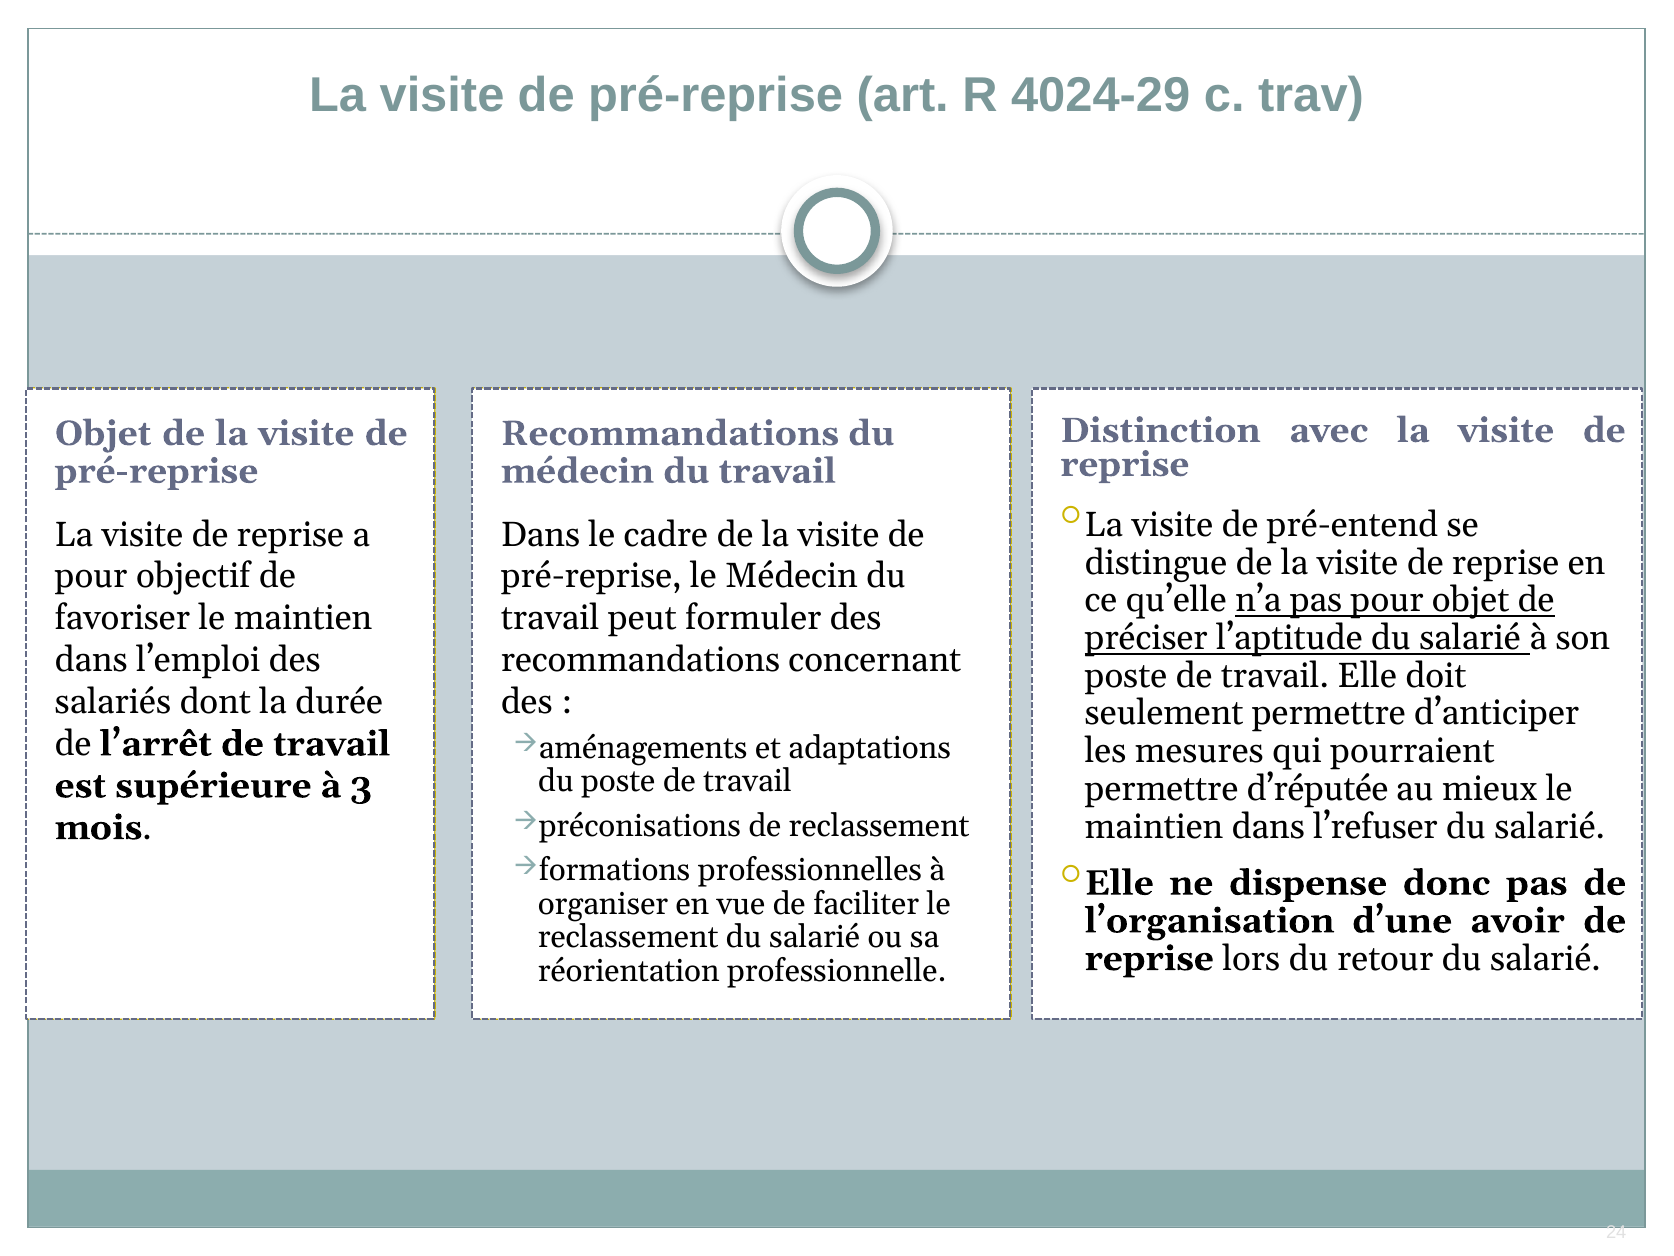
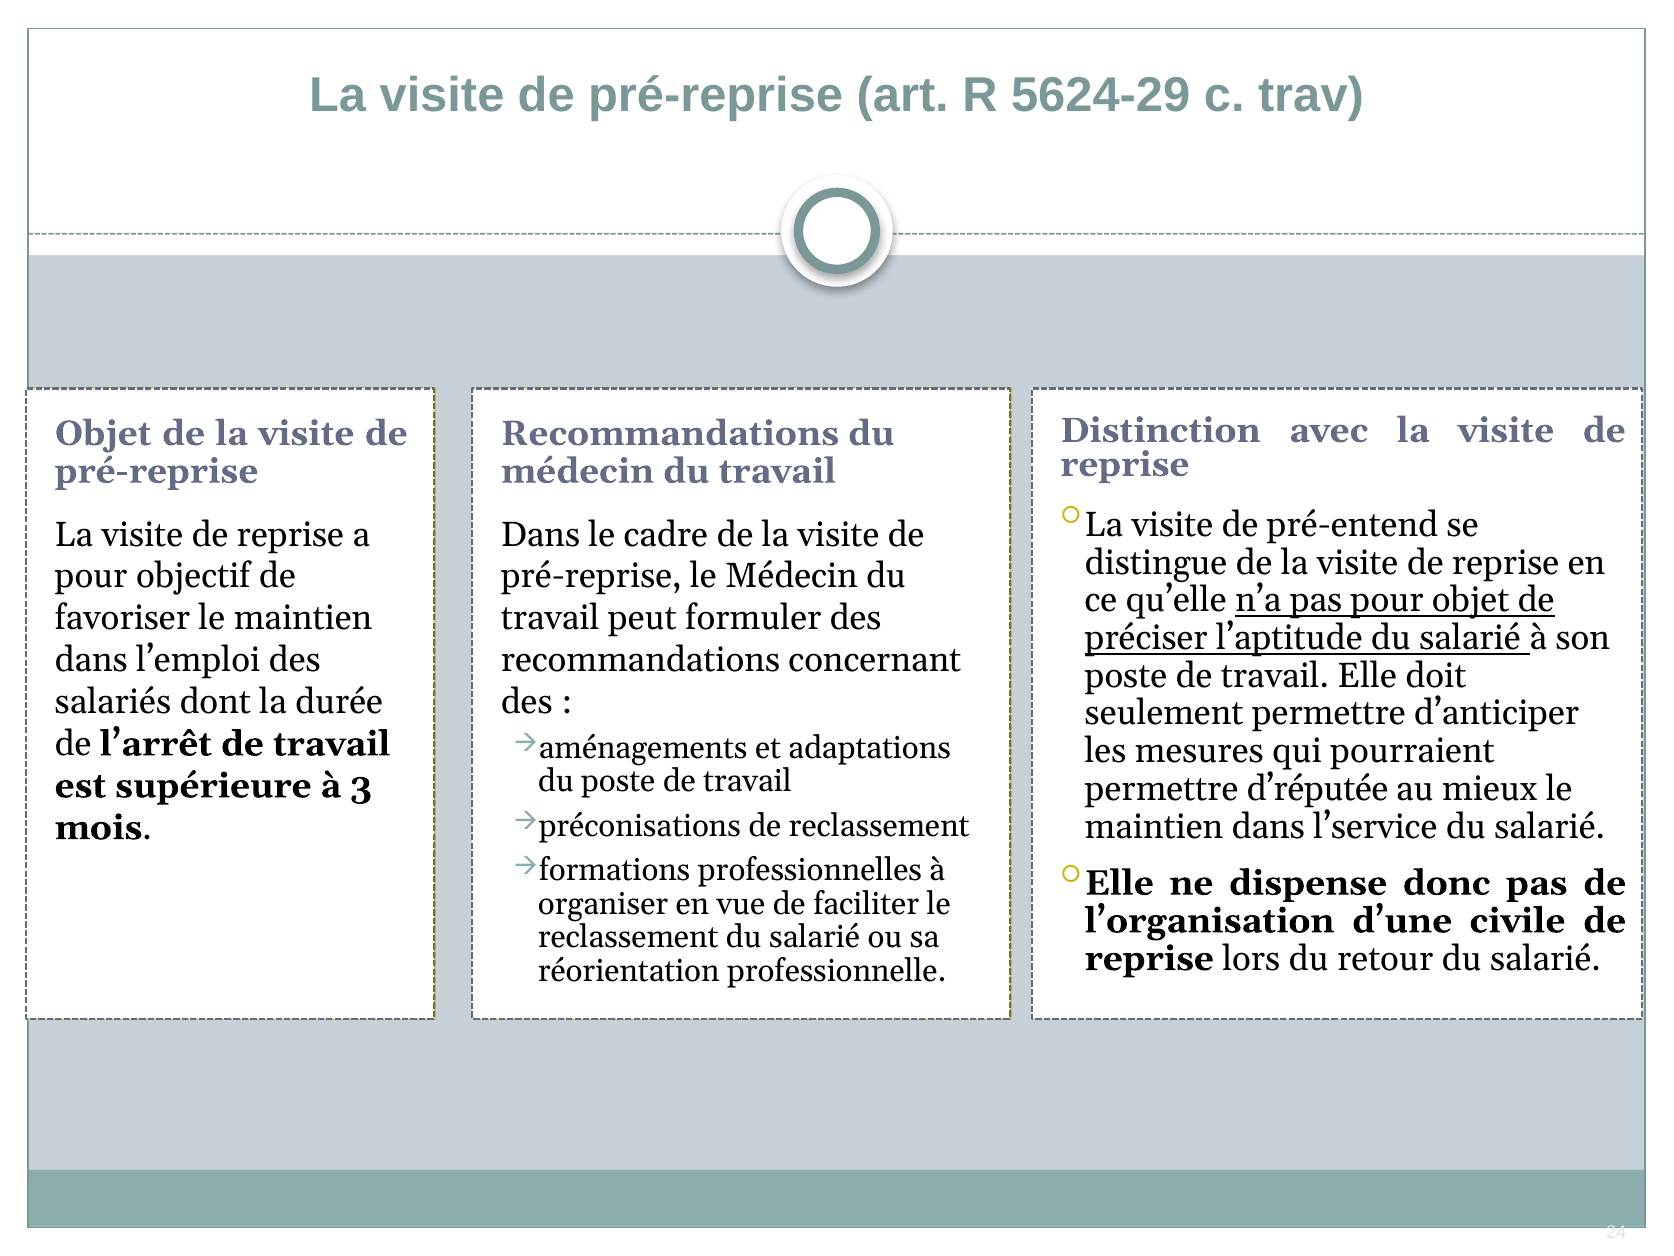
4024-29: 4024-29 -> 5624-29
l’refuser: l’refuser -> l’service
avoir: avoir -> civile
